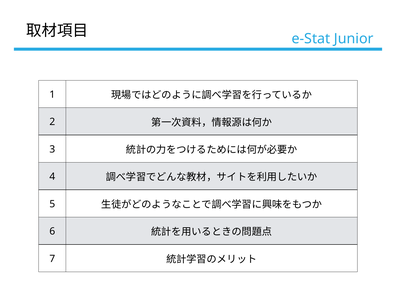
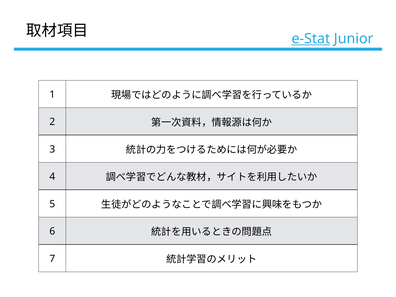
e-Stat underline: none -> present
